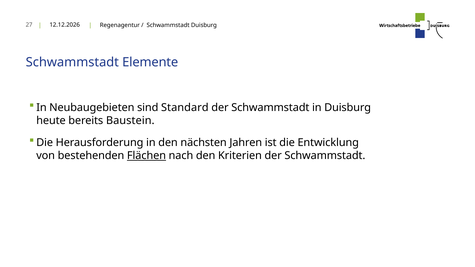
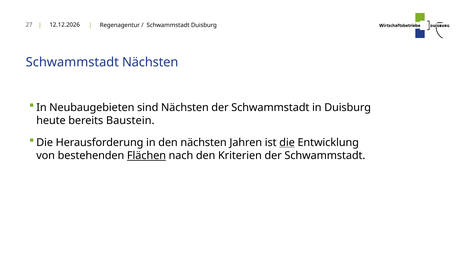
Schwammstadt Elemente: Elemente -> Nächsten
sind Standard: Standard -> Nächsten
die at (287, 143) underline: none -> present
